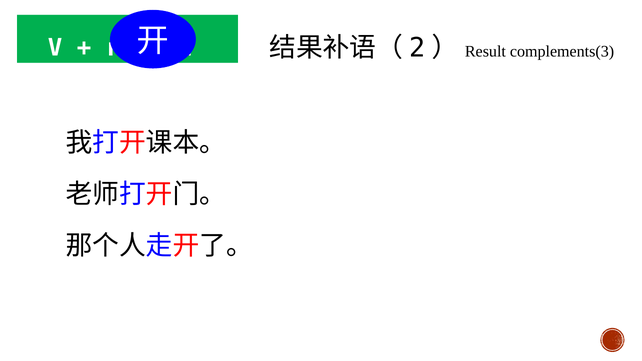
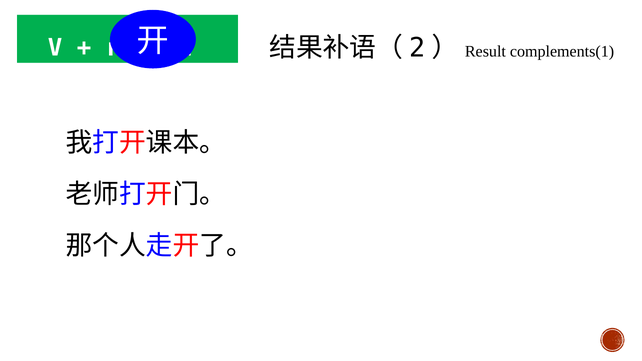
complements(3: complements(3 -> complements(1
